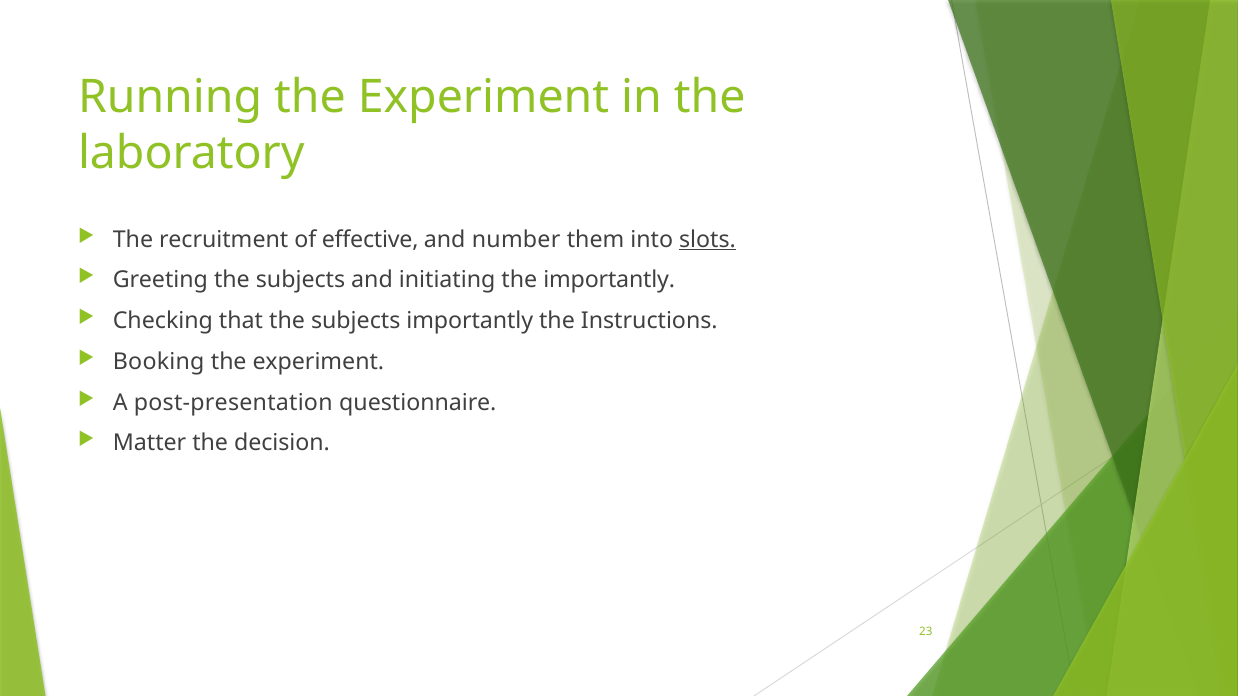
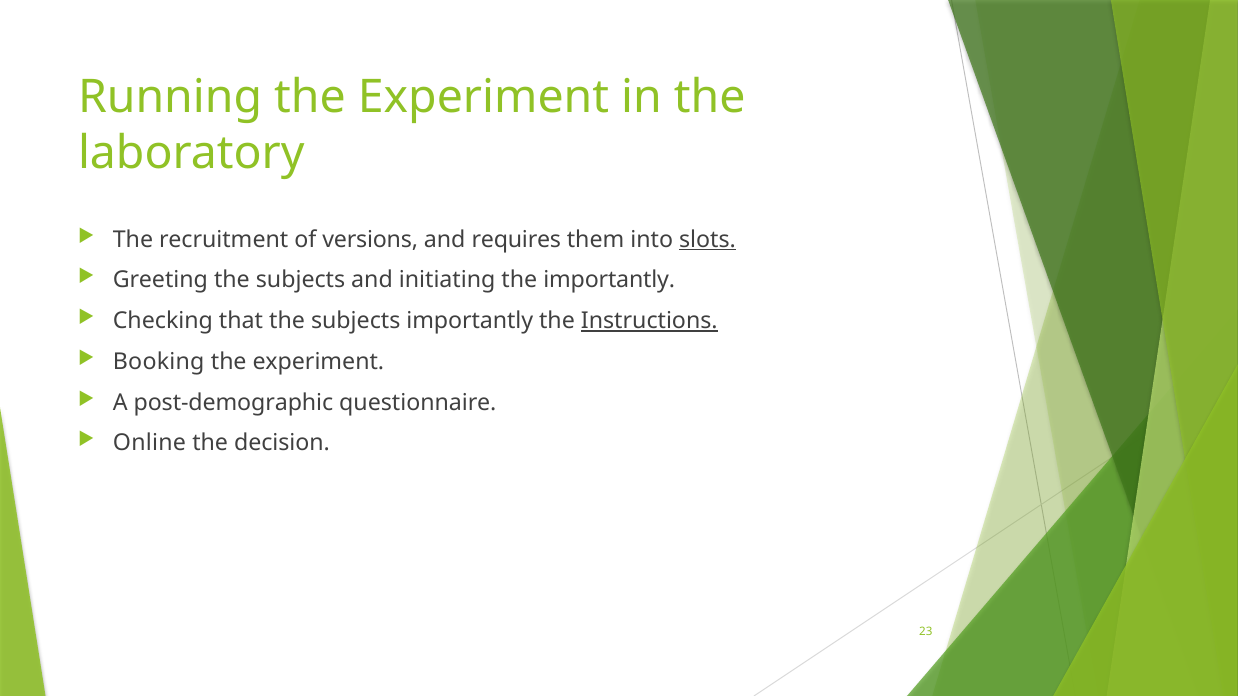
effective: effective -> versions
number: number -> requires
Instructions underline: none -> present
post-presentation: post-presentation -> post-demographic
Matter: Matter -> Online
